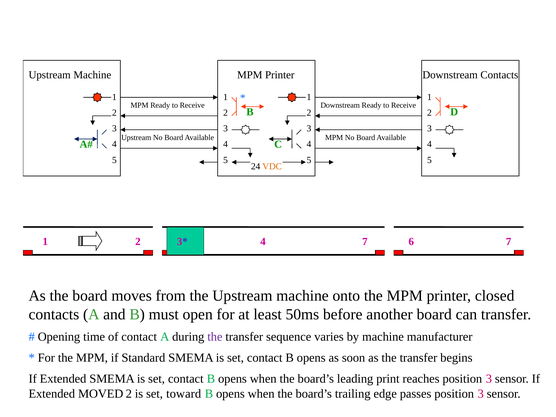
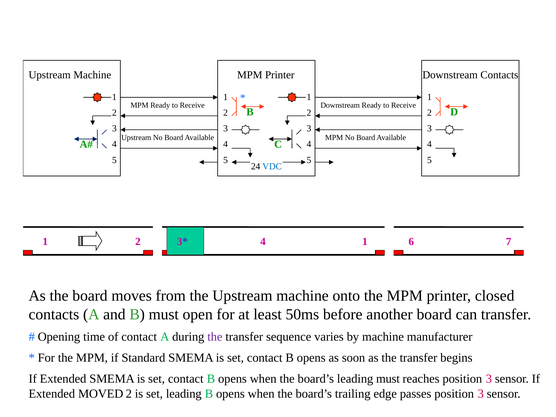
VDC colour: orange -> blue
4 7: 7 -> 1
leading print: print -> must
set toward: toward -> leading
